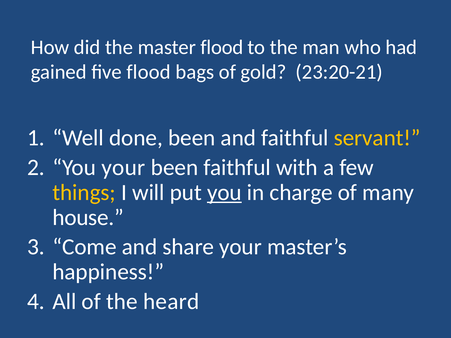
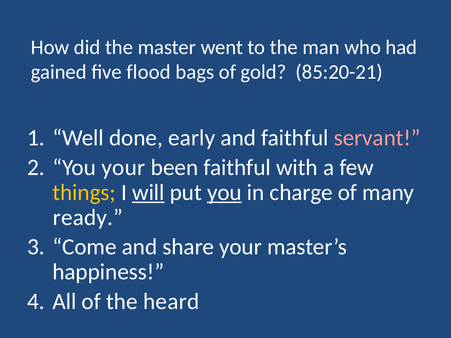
master flood: flood -> went
23:20-21: 23:20-21 -> 85:20-21
done been: been -> early
servant colour: yellow -> pink
will underline: none -> present
house: house -> ready
